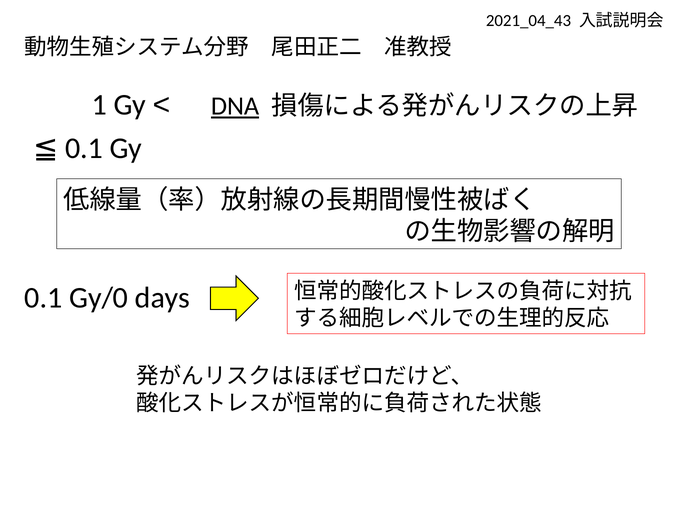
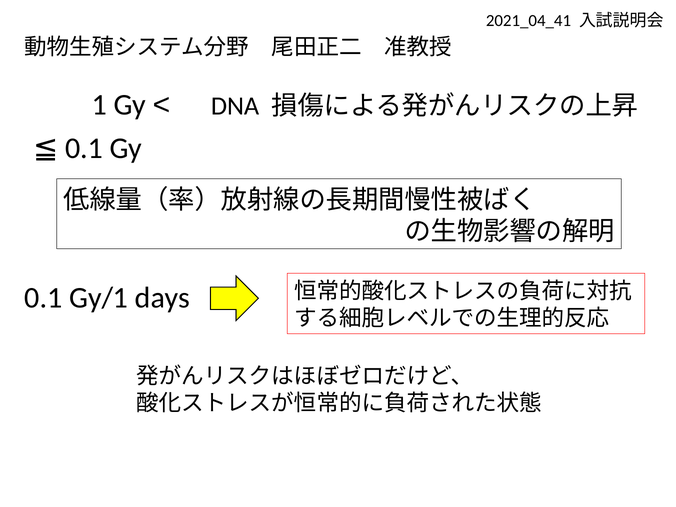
2021_04_43: 2021_04_43 -> 2021_04_41
DNA underline: present -> none
Gy/0: Gy/0 -> Gy/1
